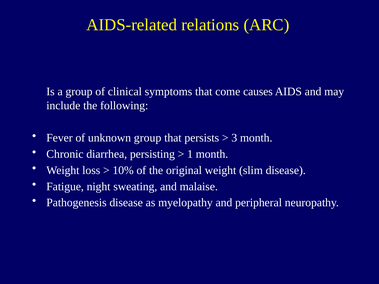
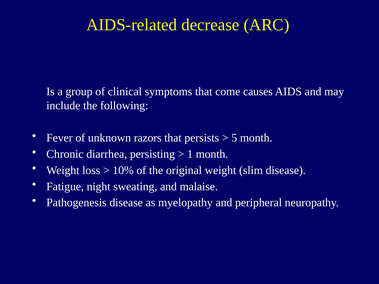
relations: relations -> decrease
unknown group: group -> razors
3: 3 -> 5
